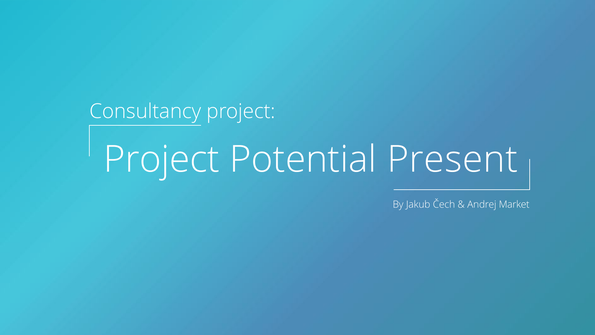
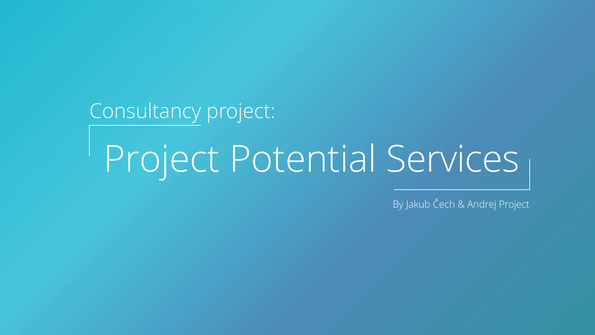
Present: Present -> Services
Andrej Market: Market -> Project
